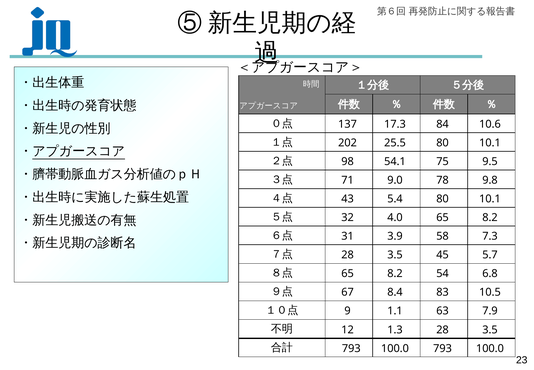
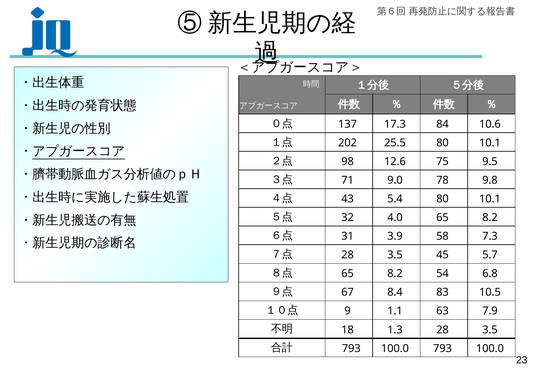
54.1: 54.1 -> 12.6
12: 12 -> 18
